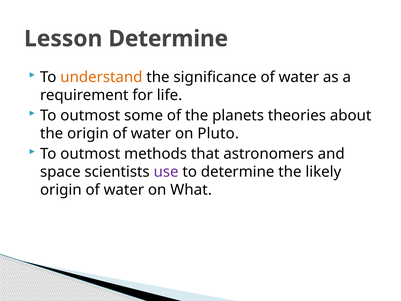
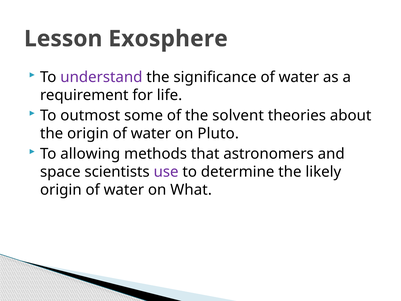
Lesson Determine: Determine -> Exosphere
understand colour: orange -> purple
planets: planets -> solvent
outmost at (90, 154): outmost -> allowing
